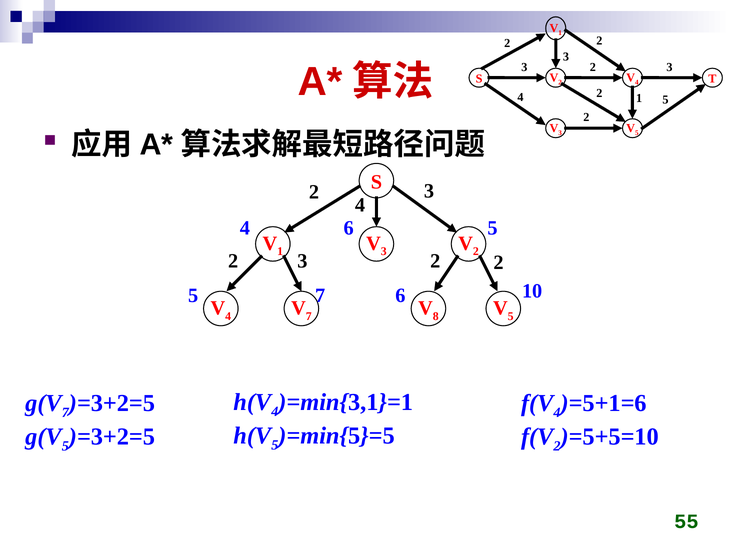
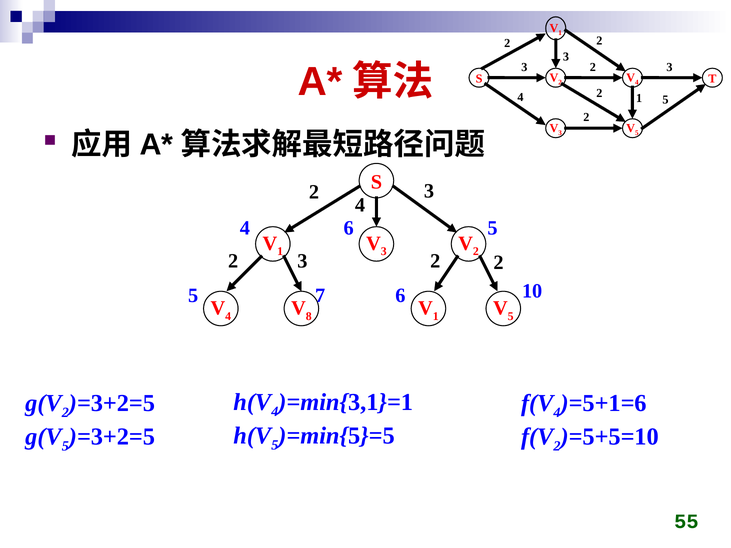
7 at (309, 316): 7 -> 8
8 at (436, 316): 8 -> 1
7 at (65, 413): 7 -> 2
